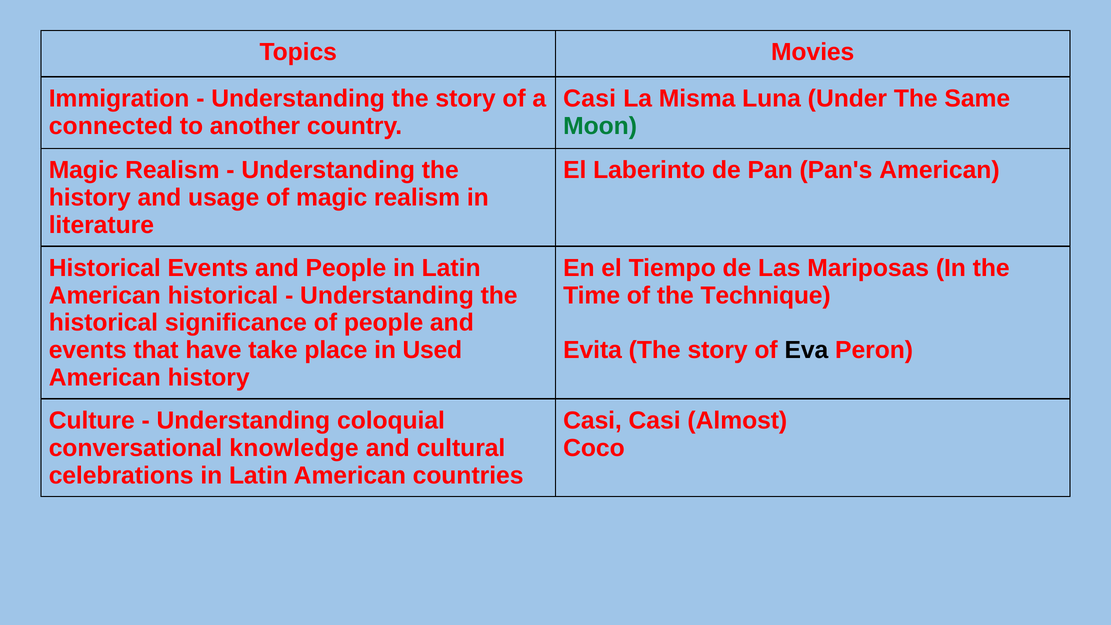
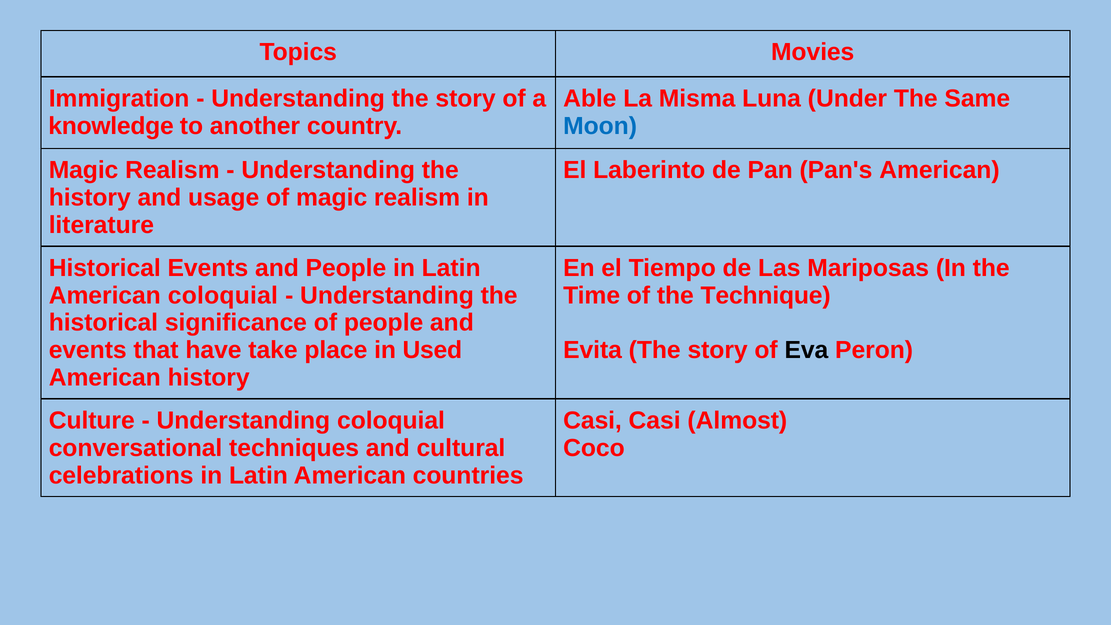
Casi at (590, 99): Casi -> Able
connected: connected -> knowledge
Moon colour: green -> blue
historical at (223, 295): historical -> coloquial
knowledge: knowledge -> techniques
